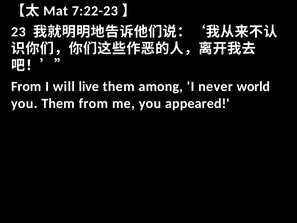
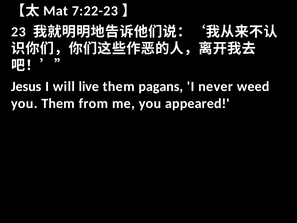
From at (26, 86): From -> Jesus
among: among -> pagans
world: world -> weed
